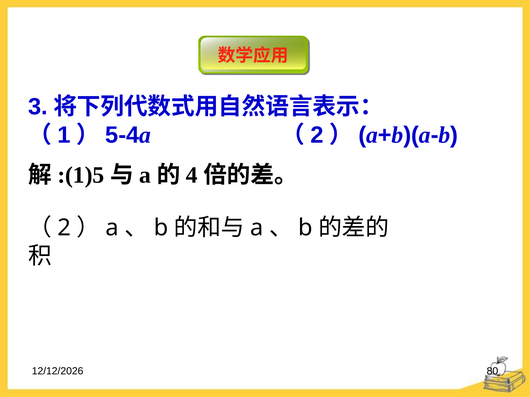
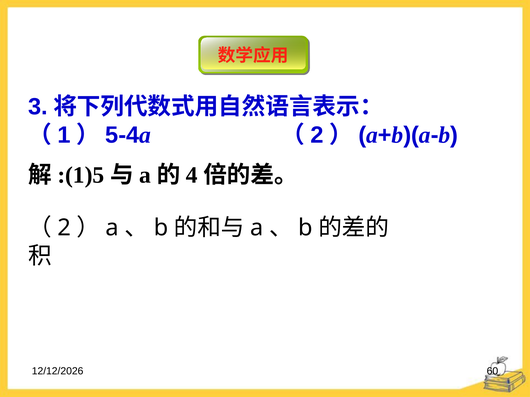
80: 80 -> 60
